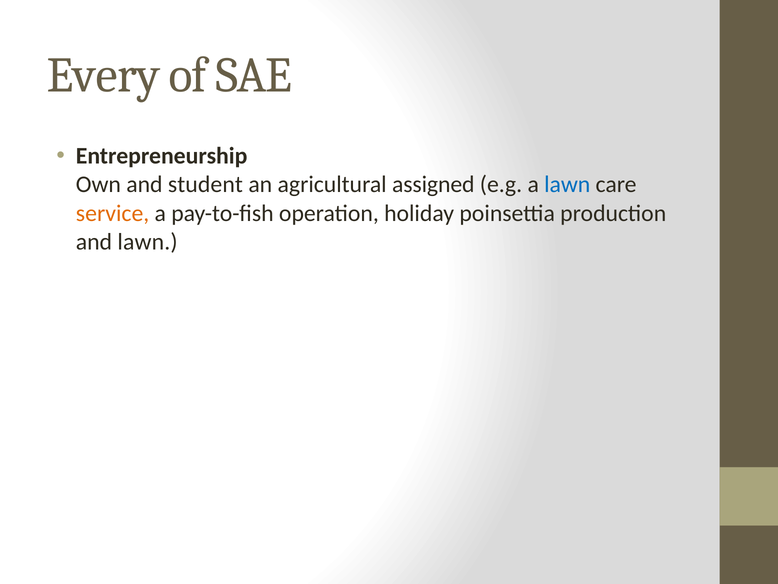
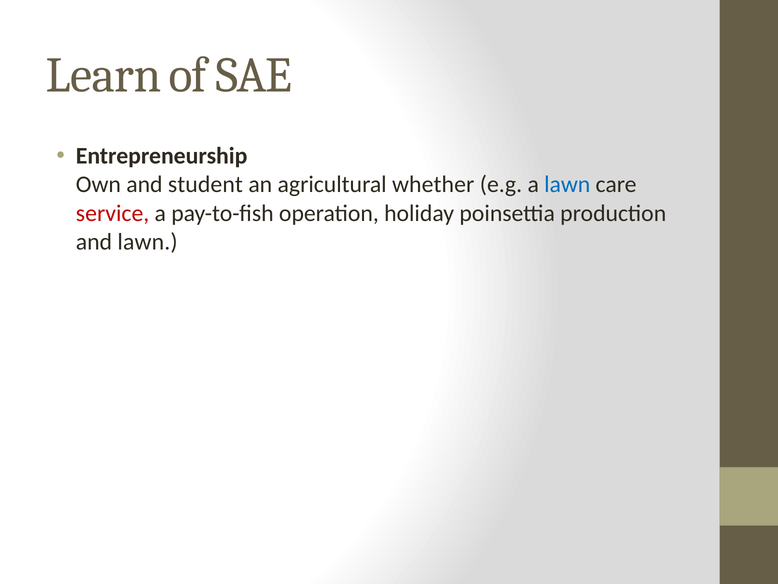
Every: Every -> Learn
assigned: assigned -> whether
service colour: orange -> red
